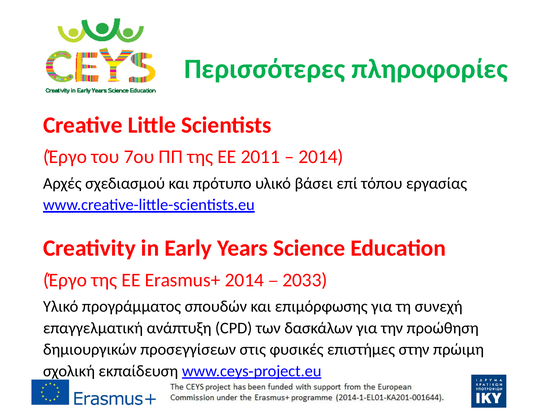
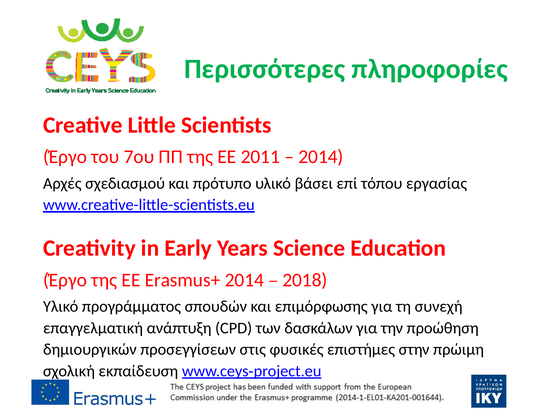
2033: 2033 -> 2018
